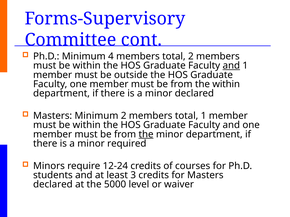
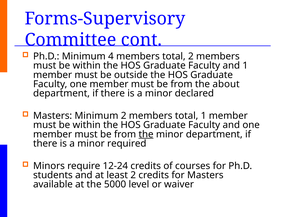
and at (231, 66) underline: present -> none
the within: within -> about
least 3: 3 -> 2
declared at (53, 185): declared -> available
